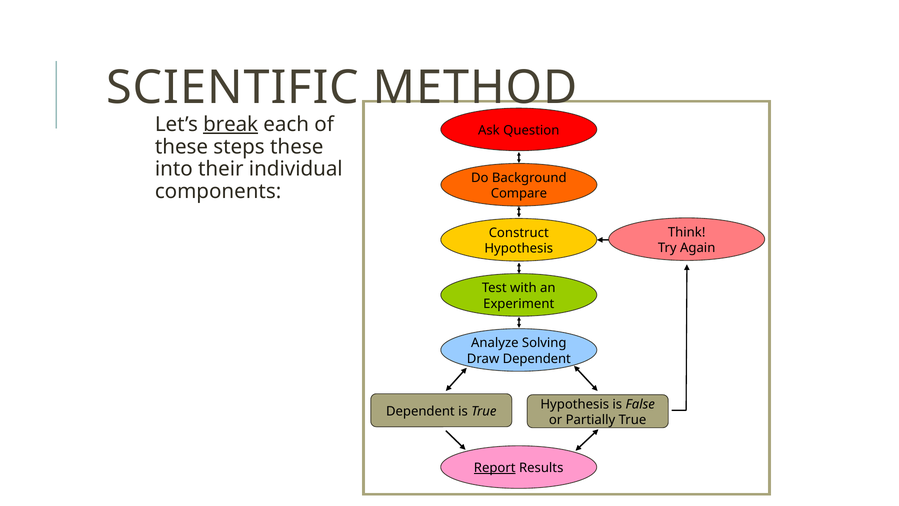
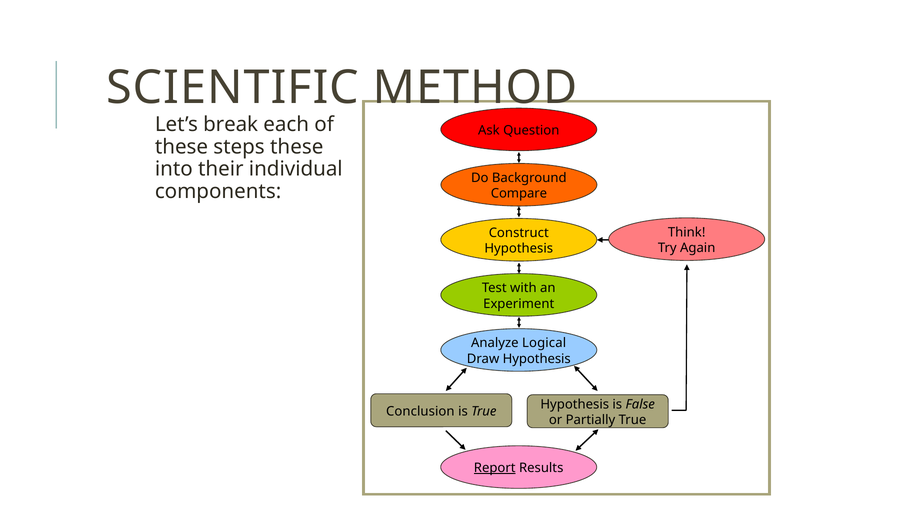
break underline: present -> none
Solving: Solving -> Logical
Draw Dependent: Dependent -> Hypothesis
Dependent at (420, 411): Dependent -> Conclusion
